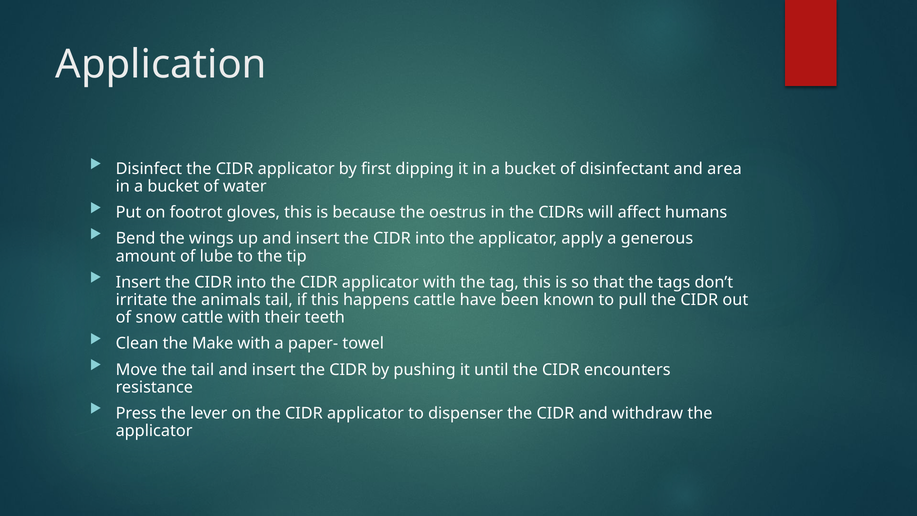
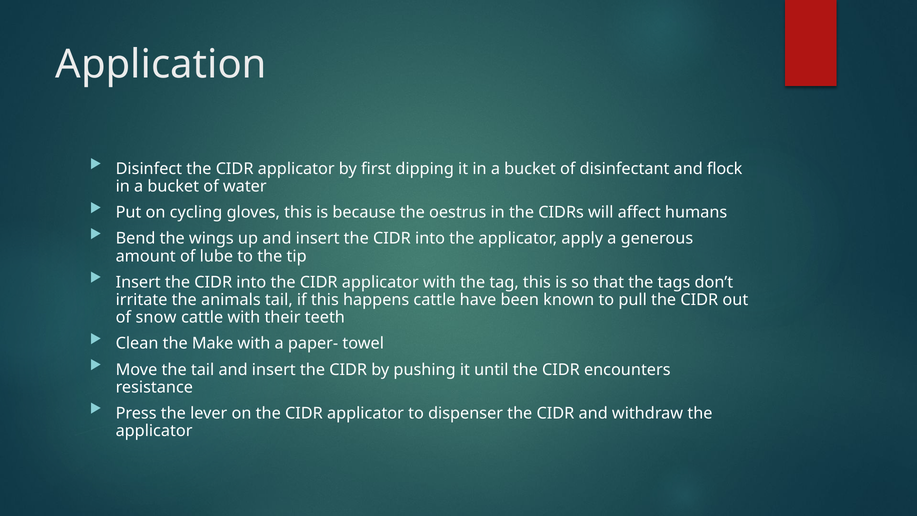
area: area -> flock
footrot: footrot -> cycling
